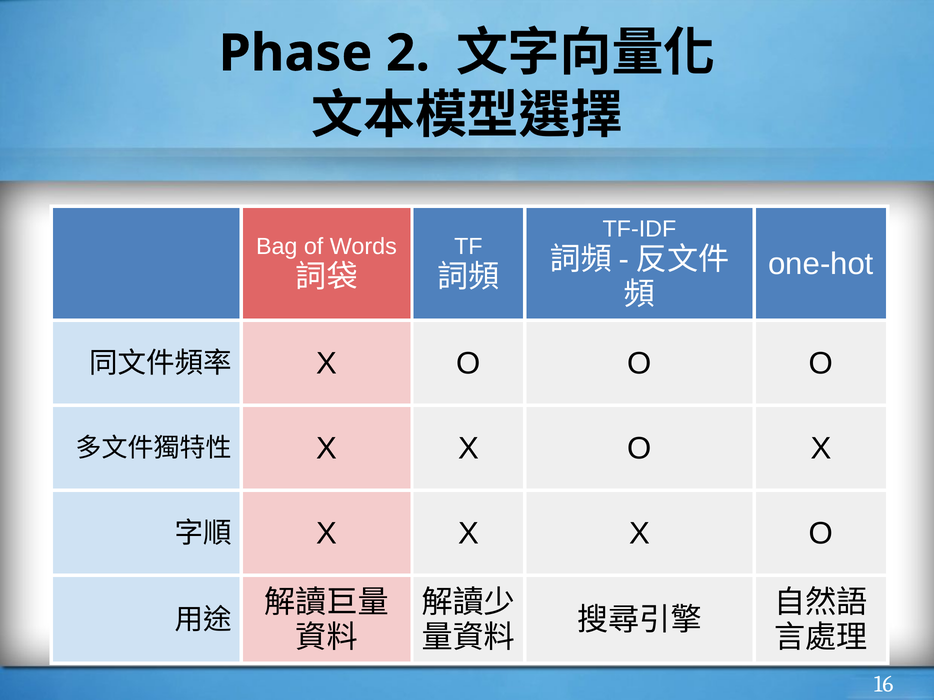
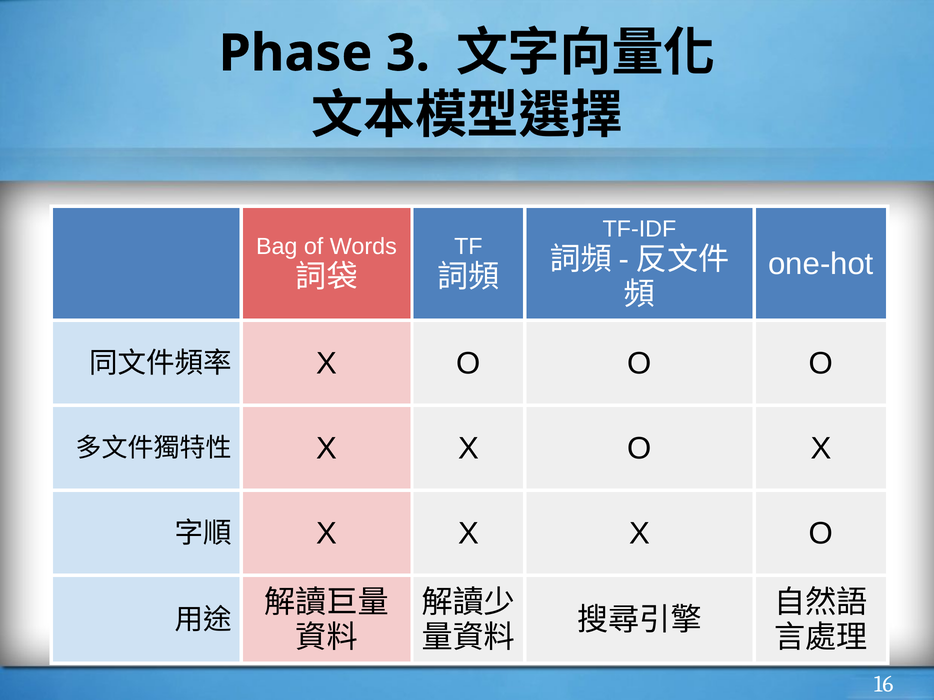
2: 2 -> 3
